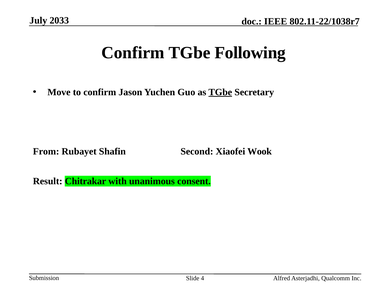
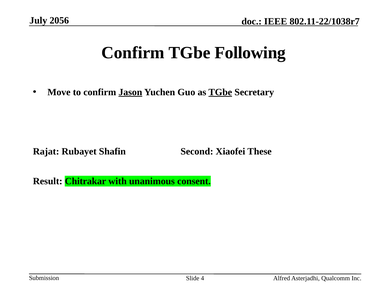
2033: 2033 -> 2056
Jason underline: none -> present
From: From -> Rajat
Wook: Wook -> These
